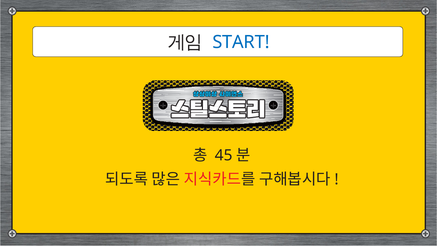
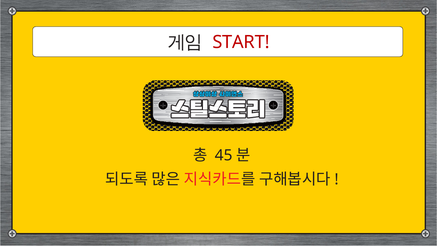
START colour: blue -> red
